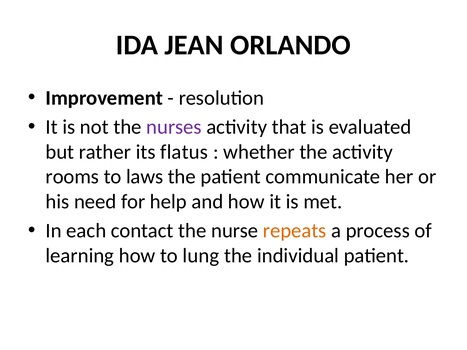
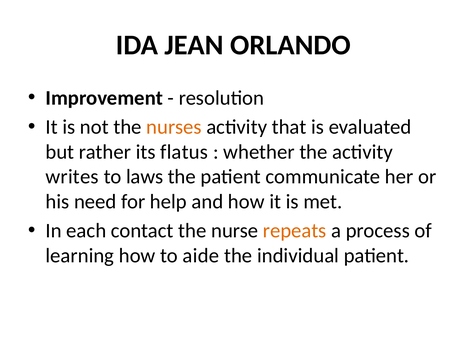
nurses colour: purple -> orange
rooms: rooms -> writes
lung: lung -> aide
